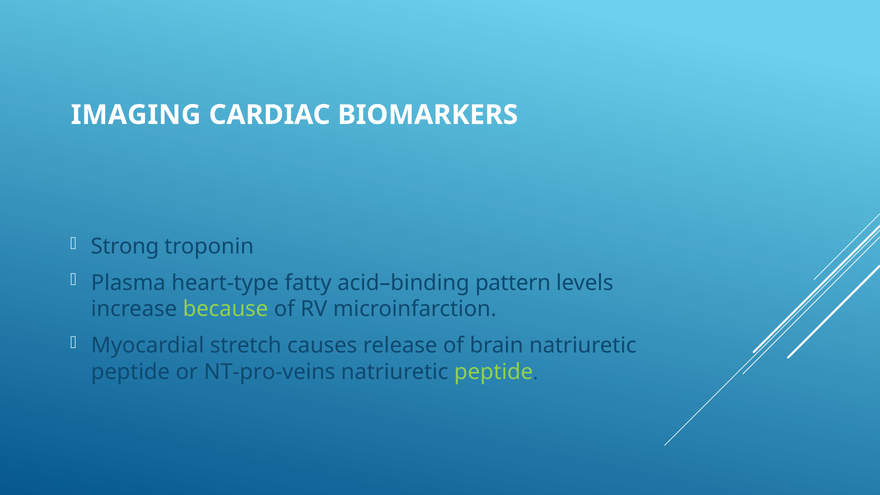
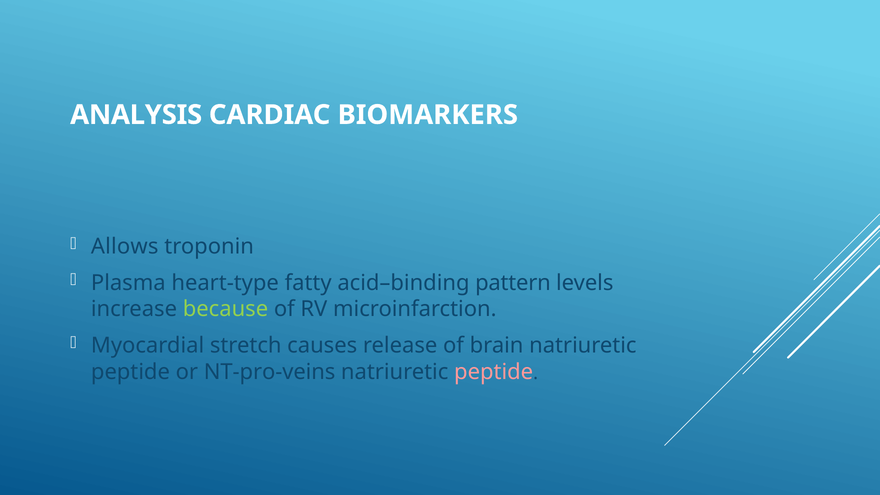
IMAGING: IMAGING -> ANALYSIS
Strong: Strong -> Allows
peptide at (494, 372) colour: light green -> pink
